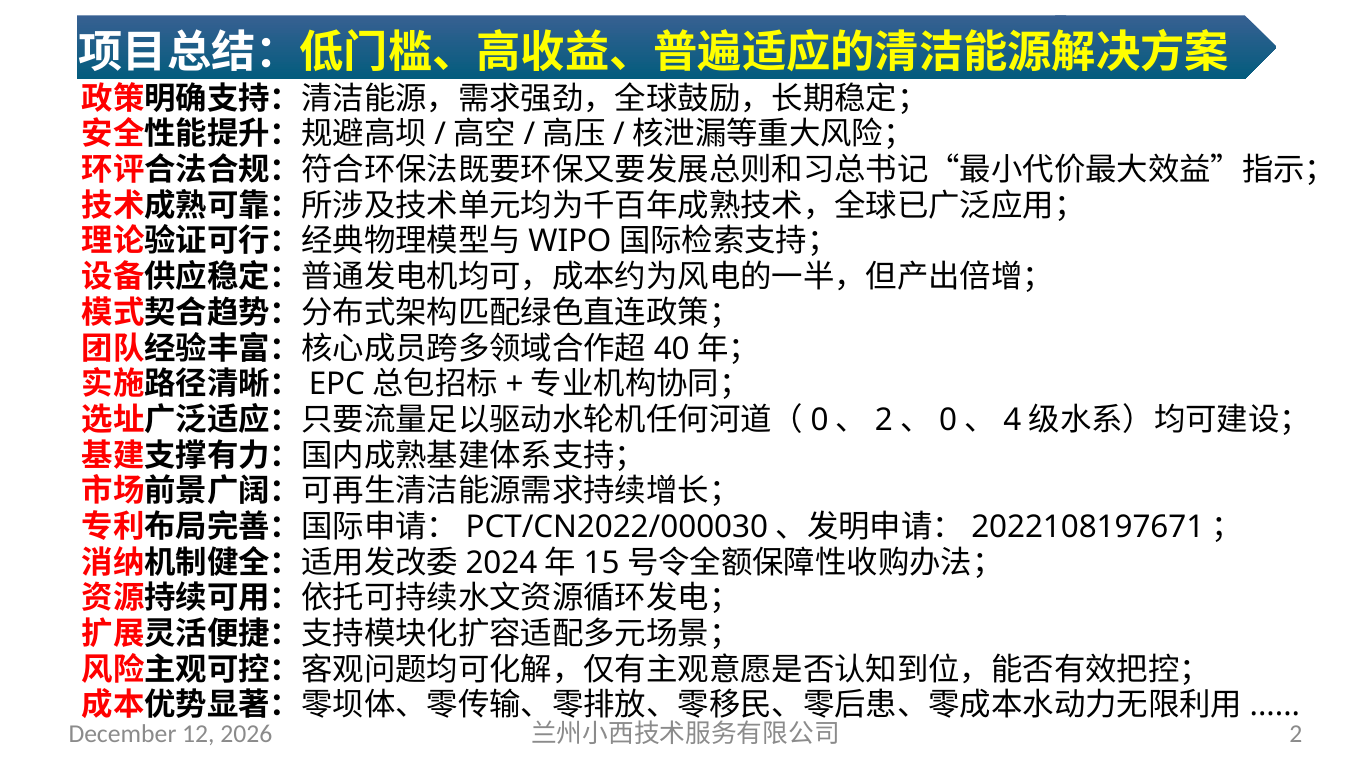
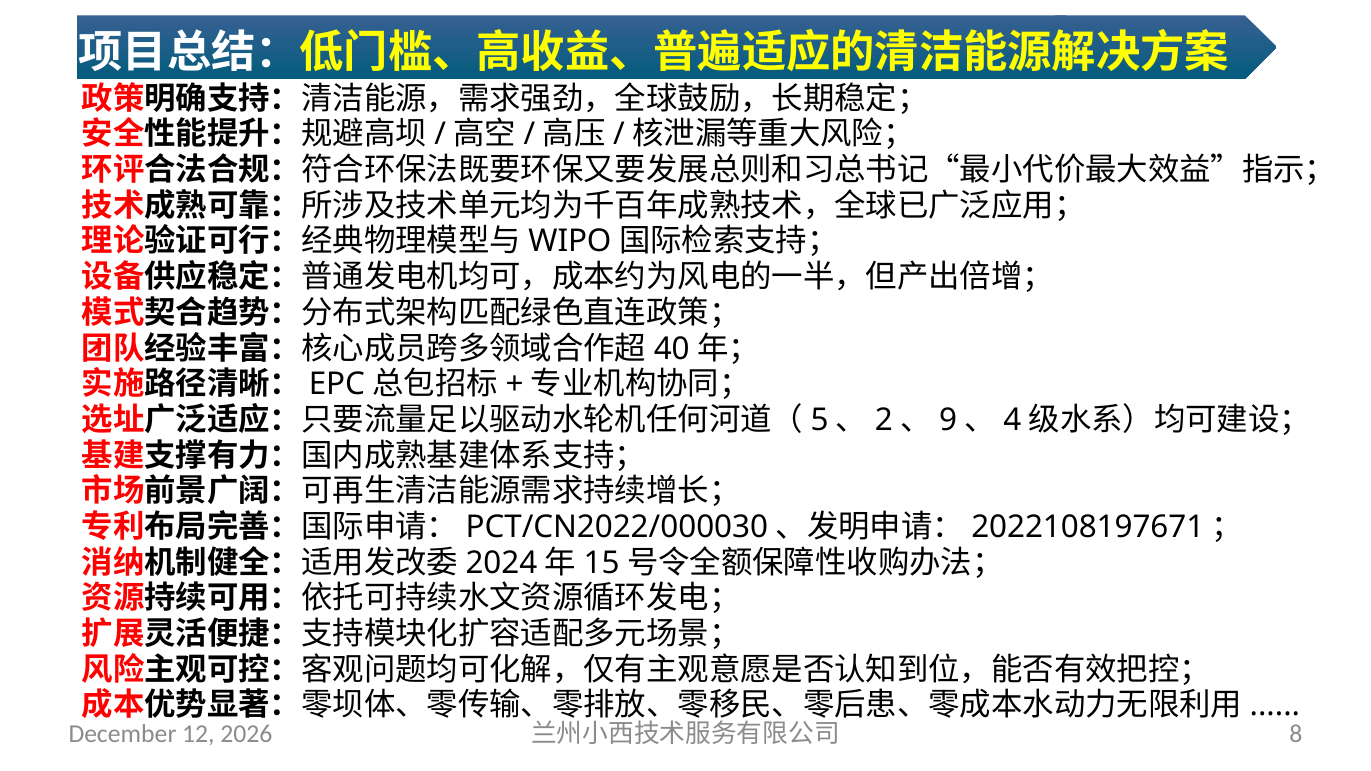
0 at (820, 420): 0 -> 5
0 at (948, 420): 0 -> 9
2 at (1296, 734): 2 -> 8
